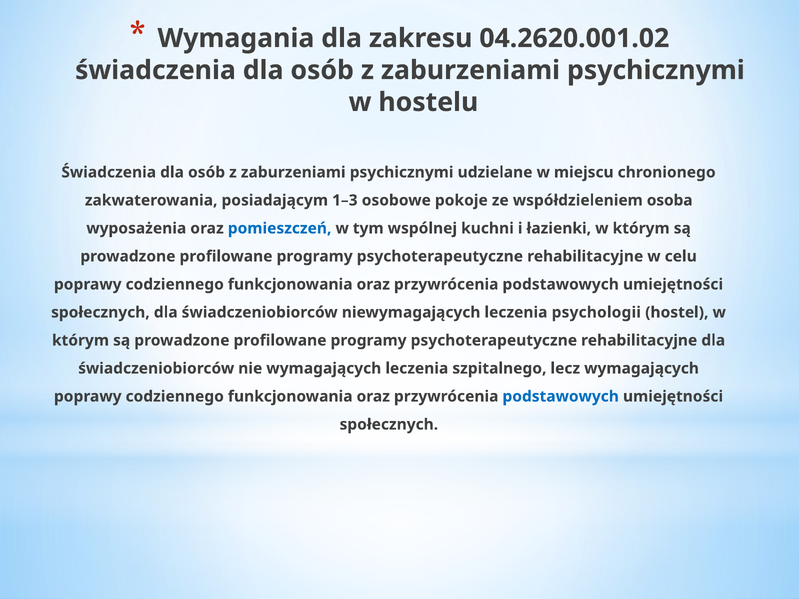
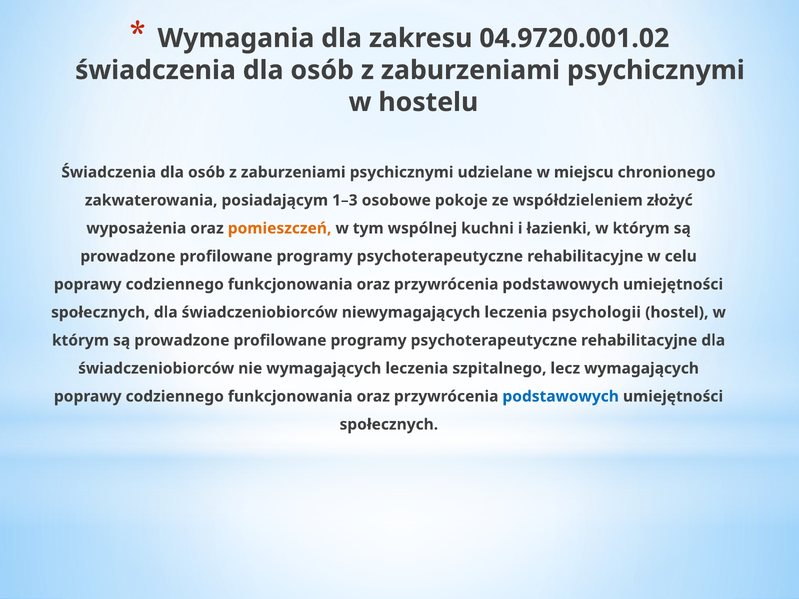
04.2620.001.02: 04.2620.001.02 -> 04.9720.001.02
osoba: osoba -> złożyć
pomieszczeń colour: blue -> orange
